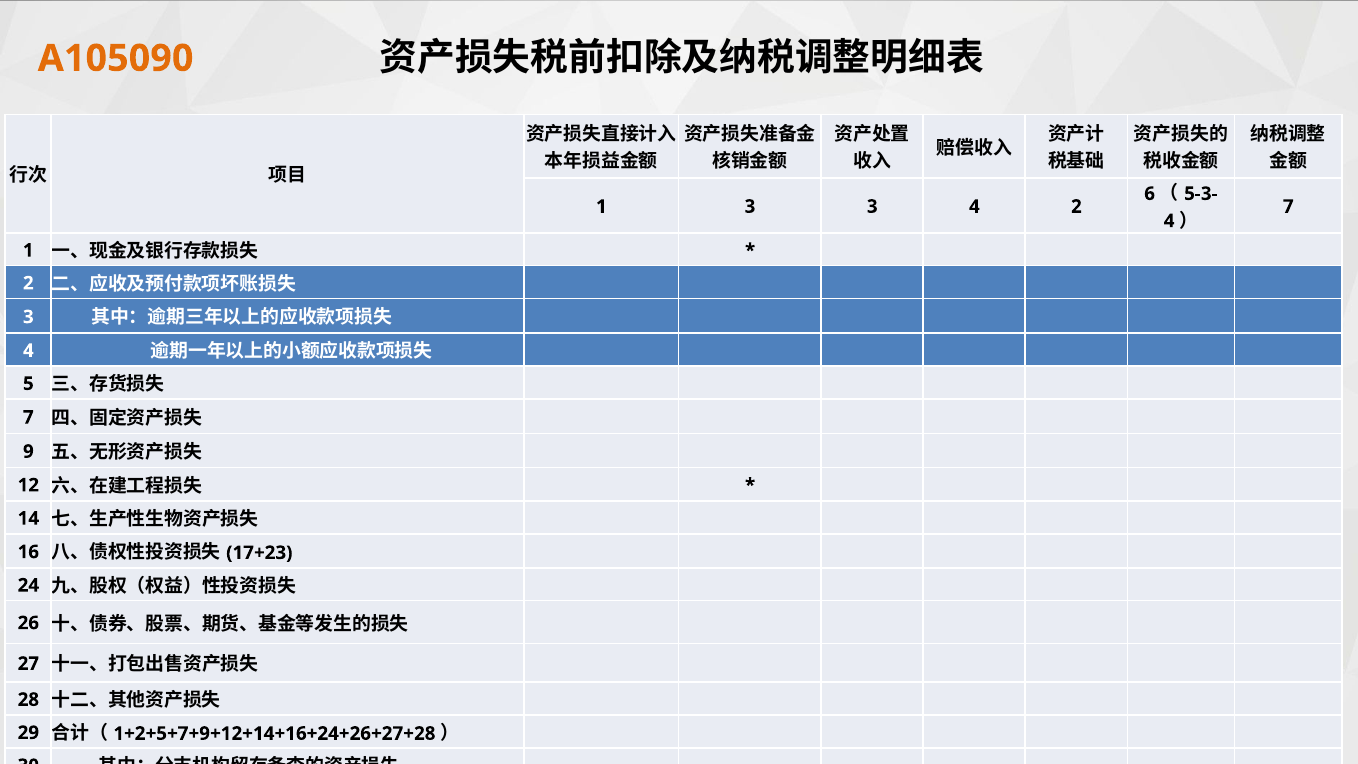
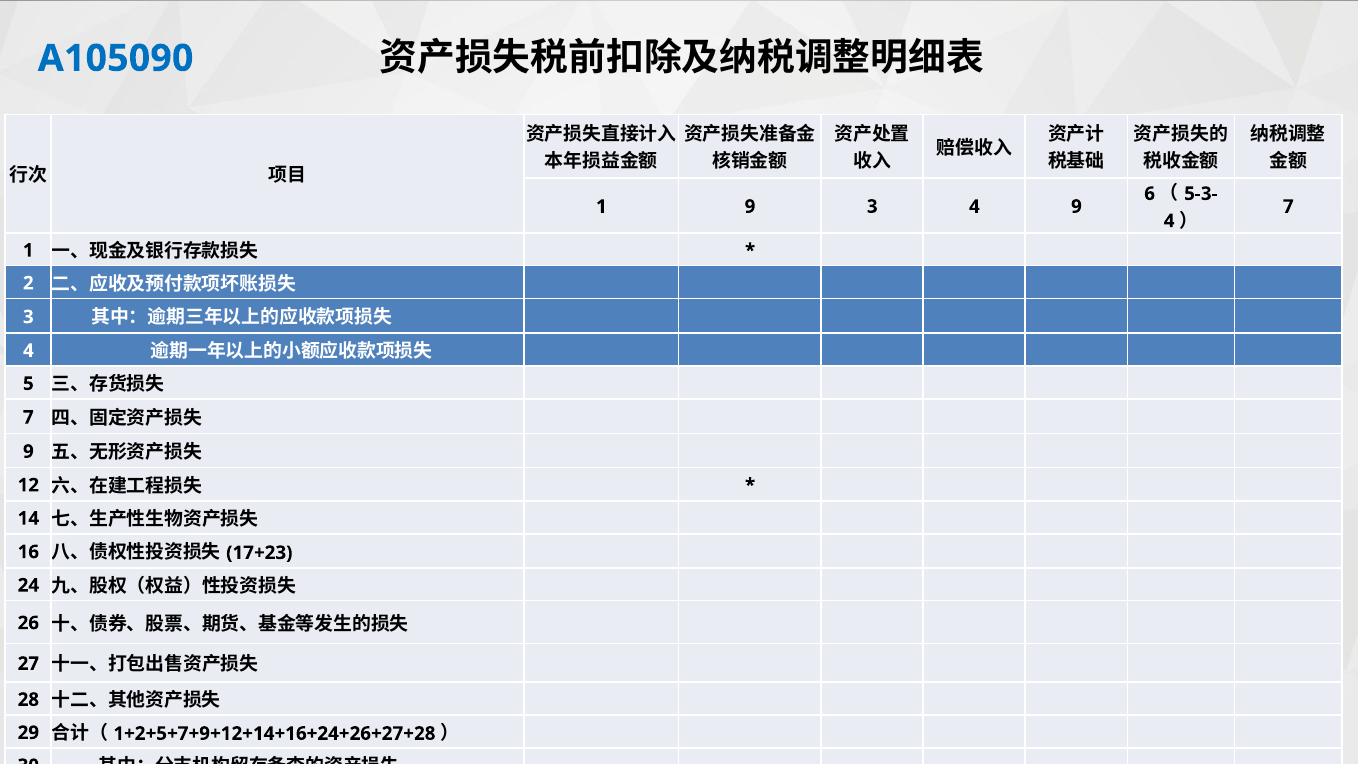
A105090 colour: orange -> blue
1 3: 3 -> 9
4 2: 2 -> 9
